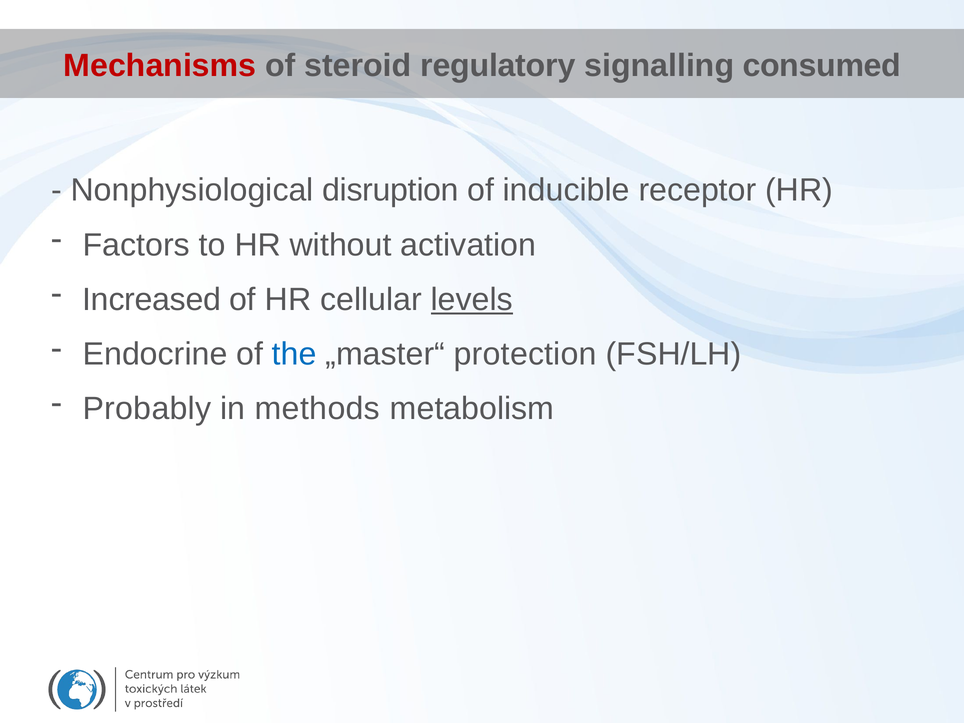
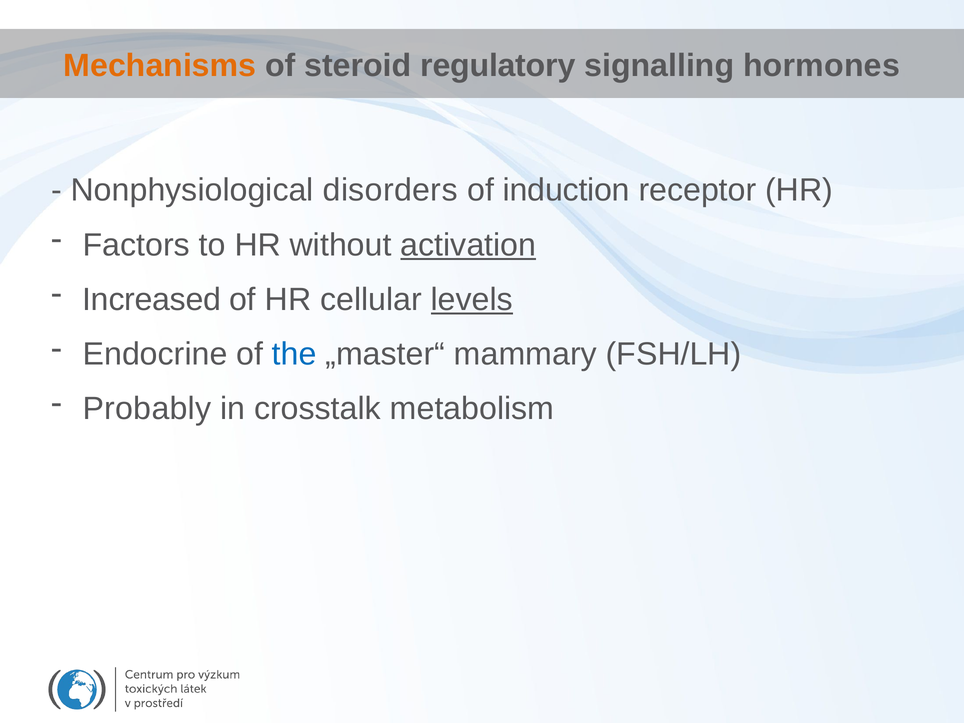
Mechanisms colour: red -> orange
consumed: consumed -> hormones
disruption: disruption -> disorders
inducible: inducible -> induction
activation underline: none -> present
protection: protection -> mammary
methods: methods -> crosstalk
